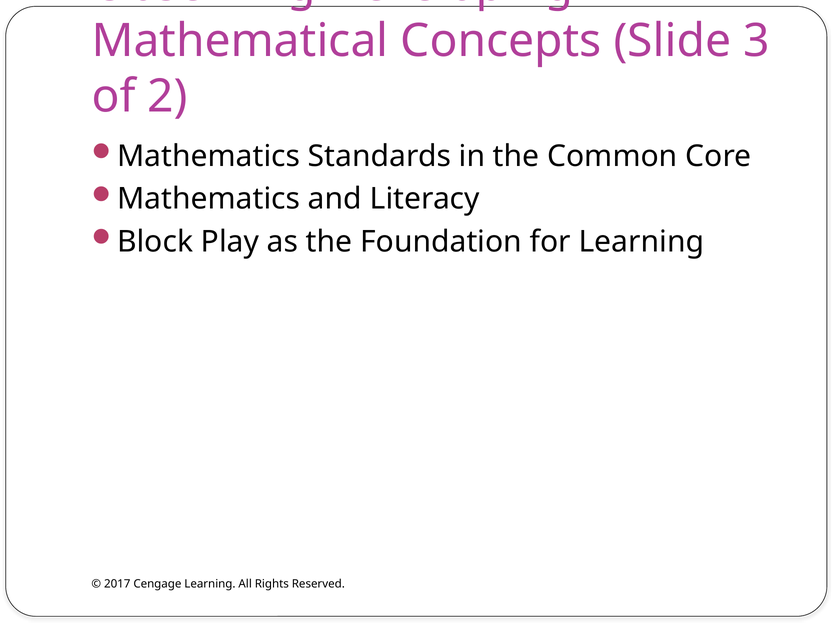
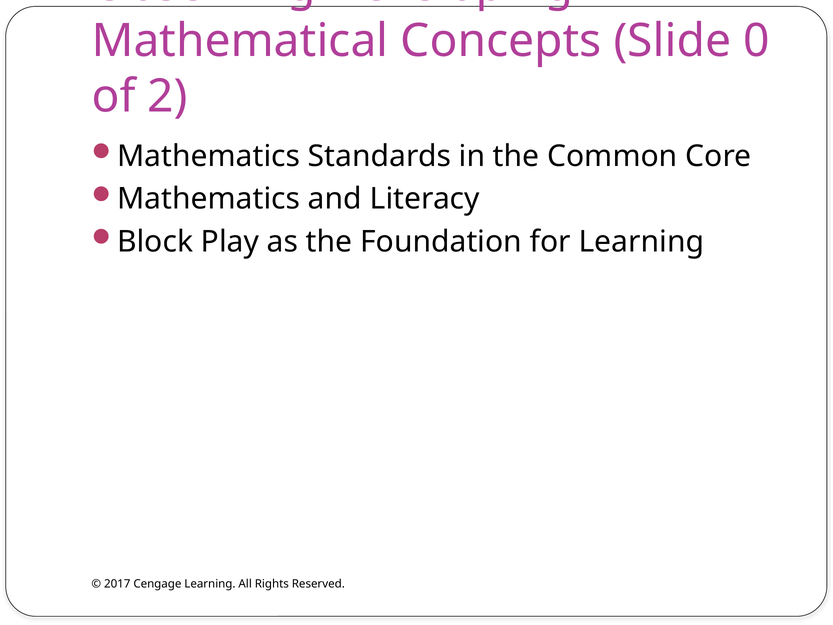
3: 3 -> 0
